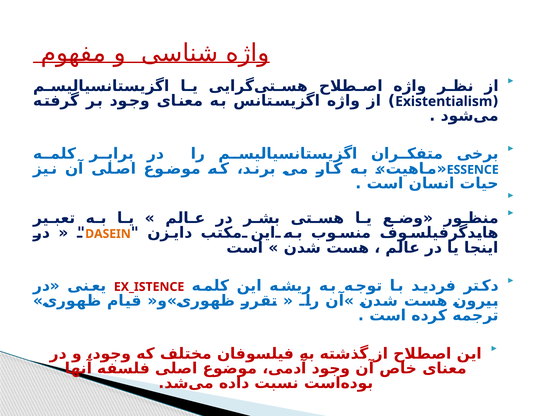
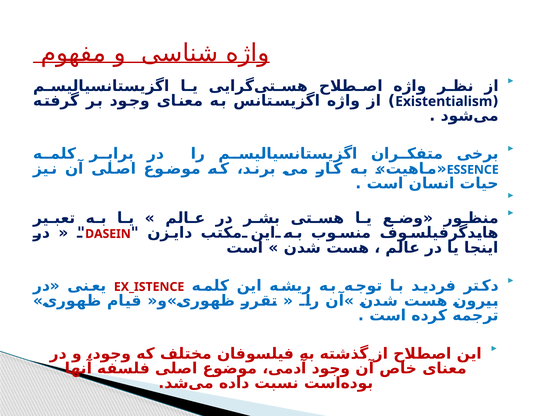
DASEIN colour: orange -> red
